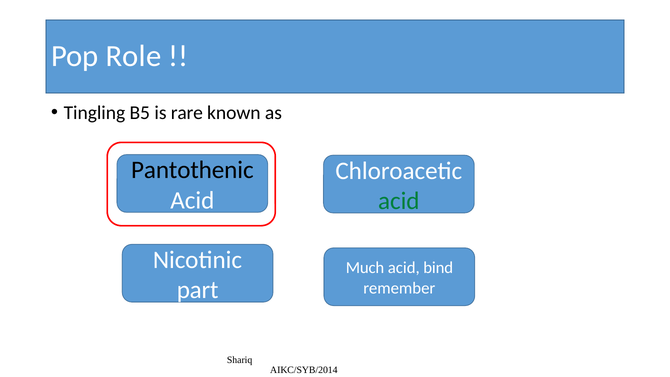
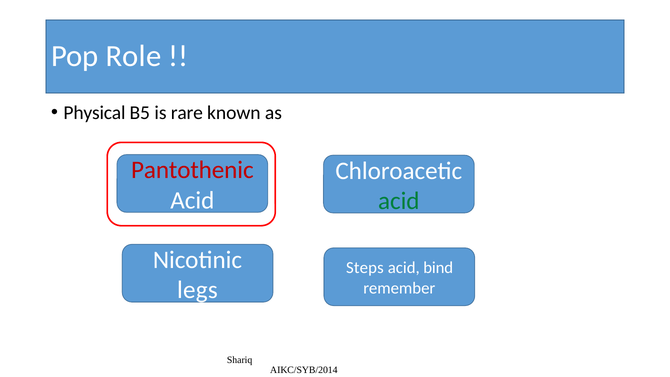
Tingling: Tingling -> Physical
Pantothenic colour: black -> red
Much: Much -> Steps
part: part -> legs
